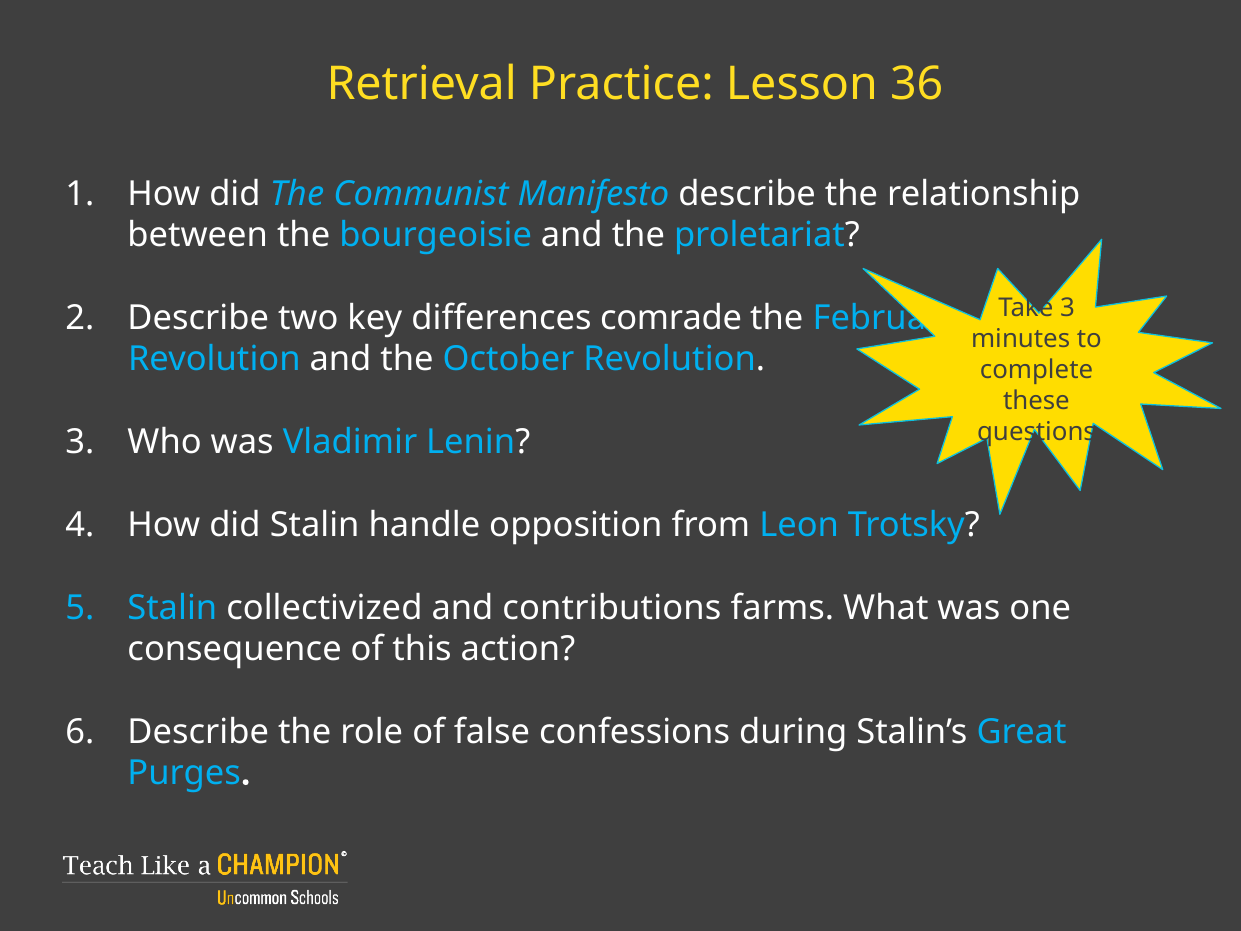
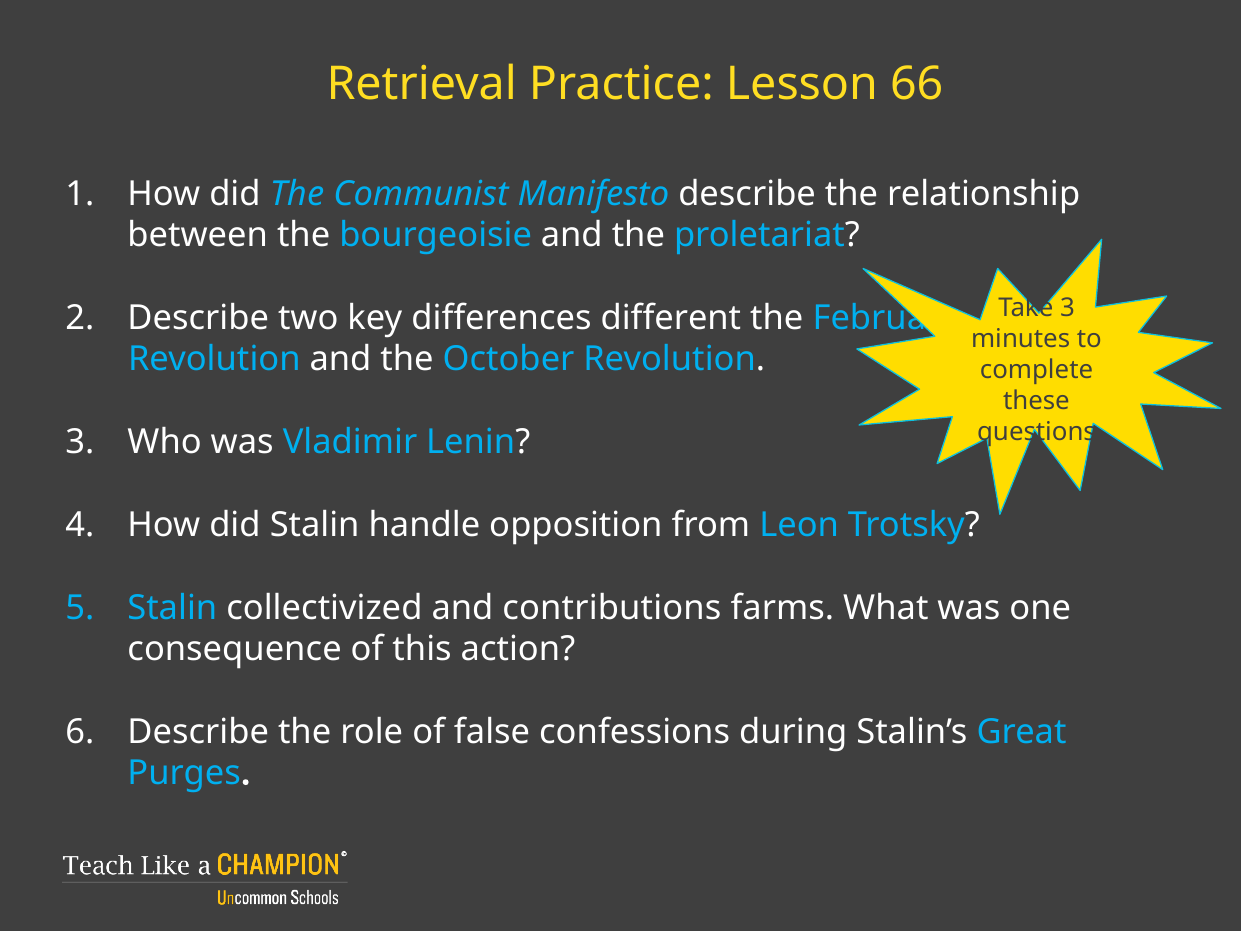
36: 36 -> 66
comrade: comrade -> different
